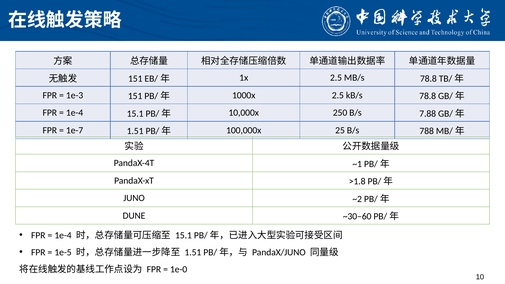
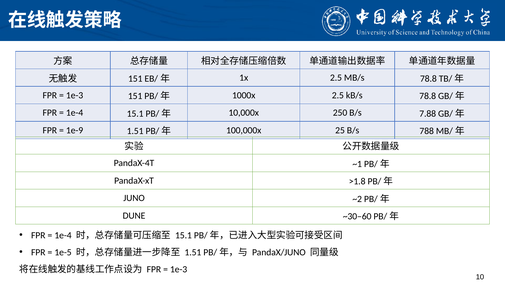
1e-7: 1e-7 -> 1e-9
1e-0 at (179, 269): 1e-0 -> 1e-3
